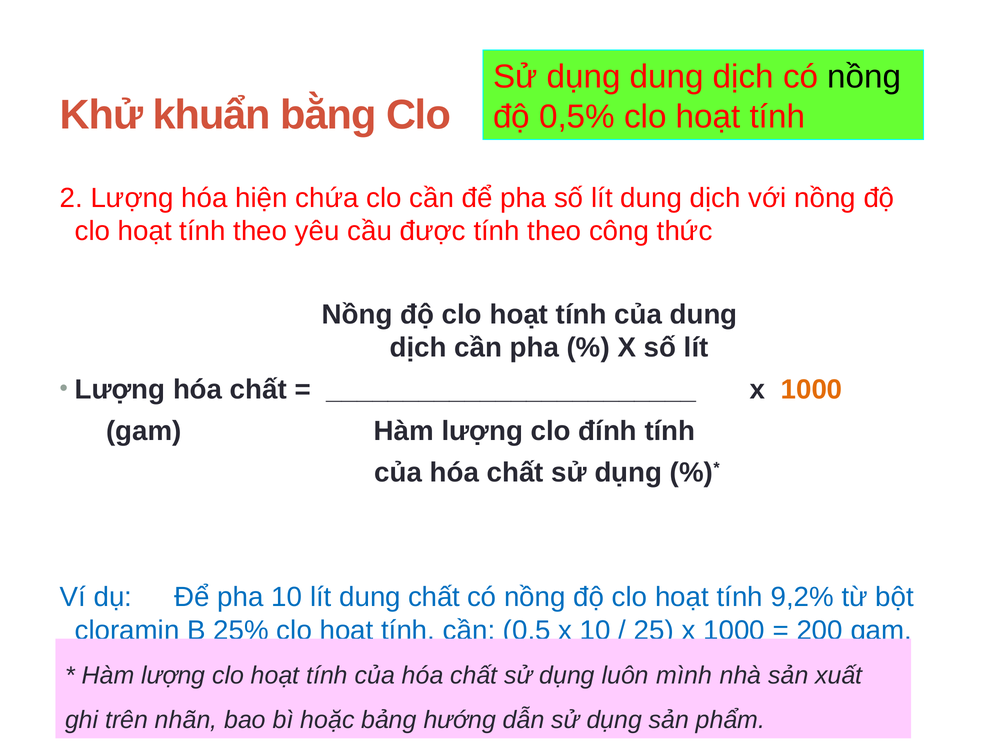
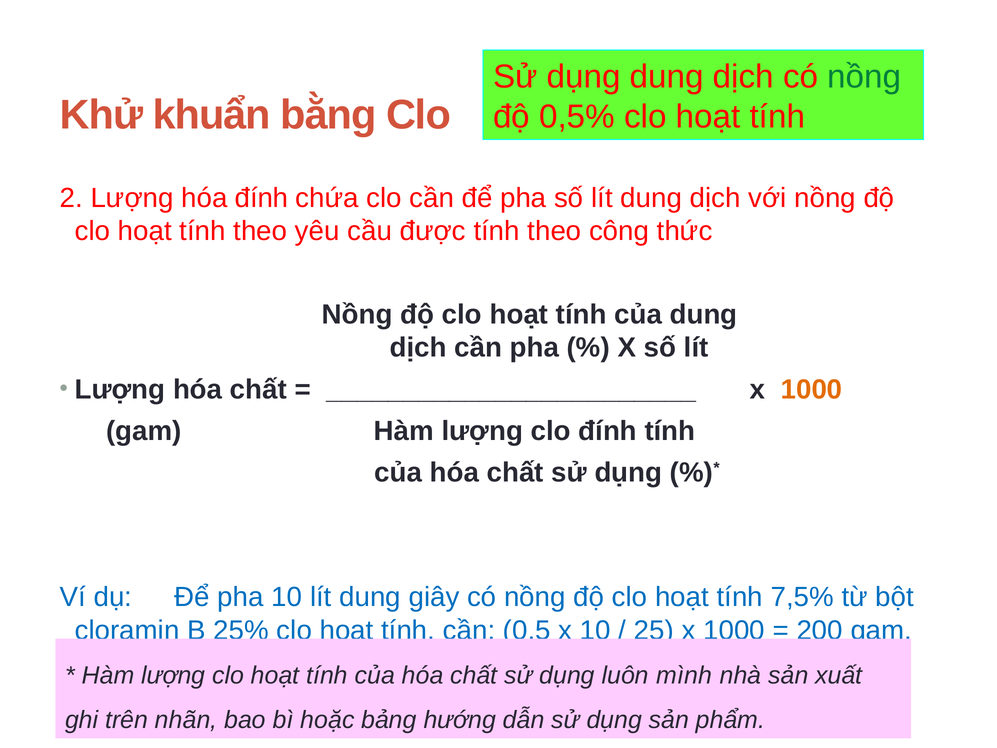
nồng at (864, 77) colour: black -> green
hóa hiện: hiện -> đính
dung chất: chất -> giây
9,2%: 9,2% -> 7,5%
